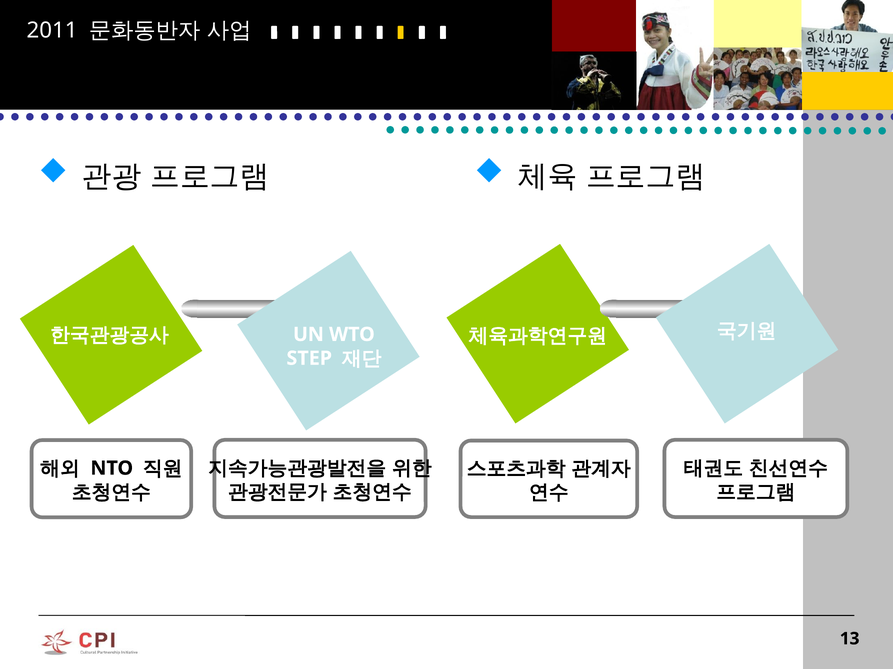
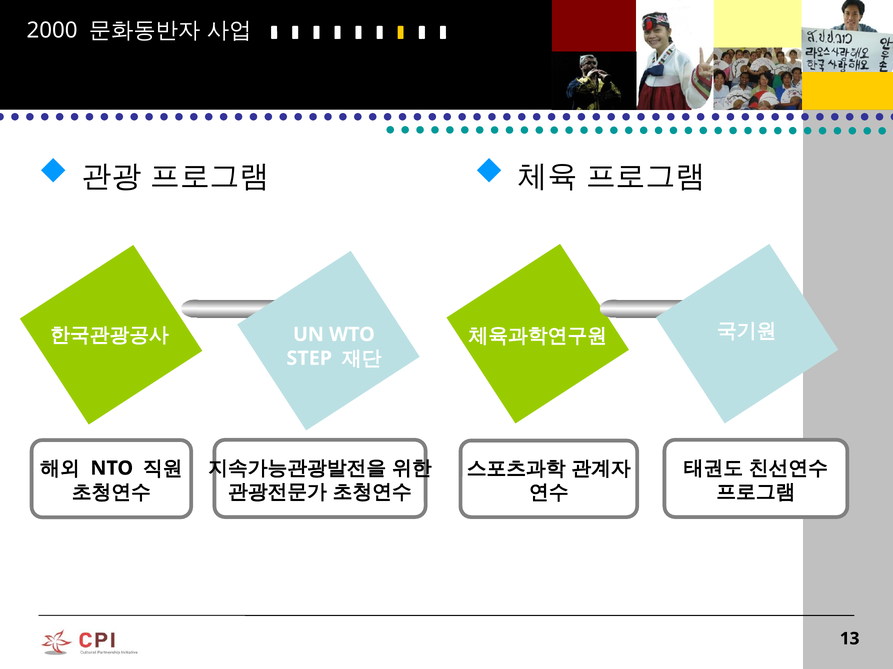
2011: 2011 -> 2000
